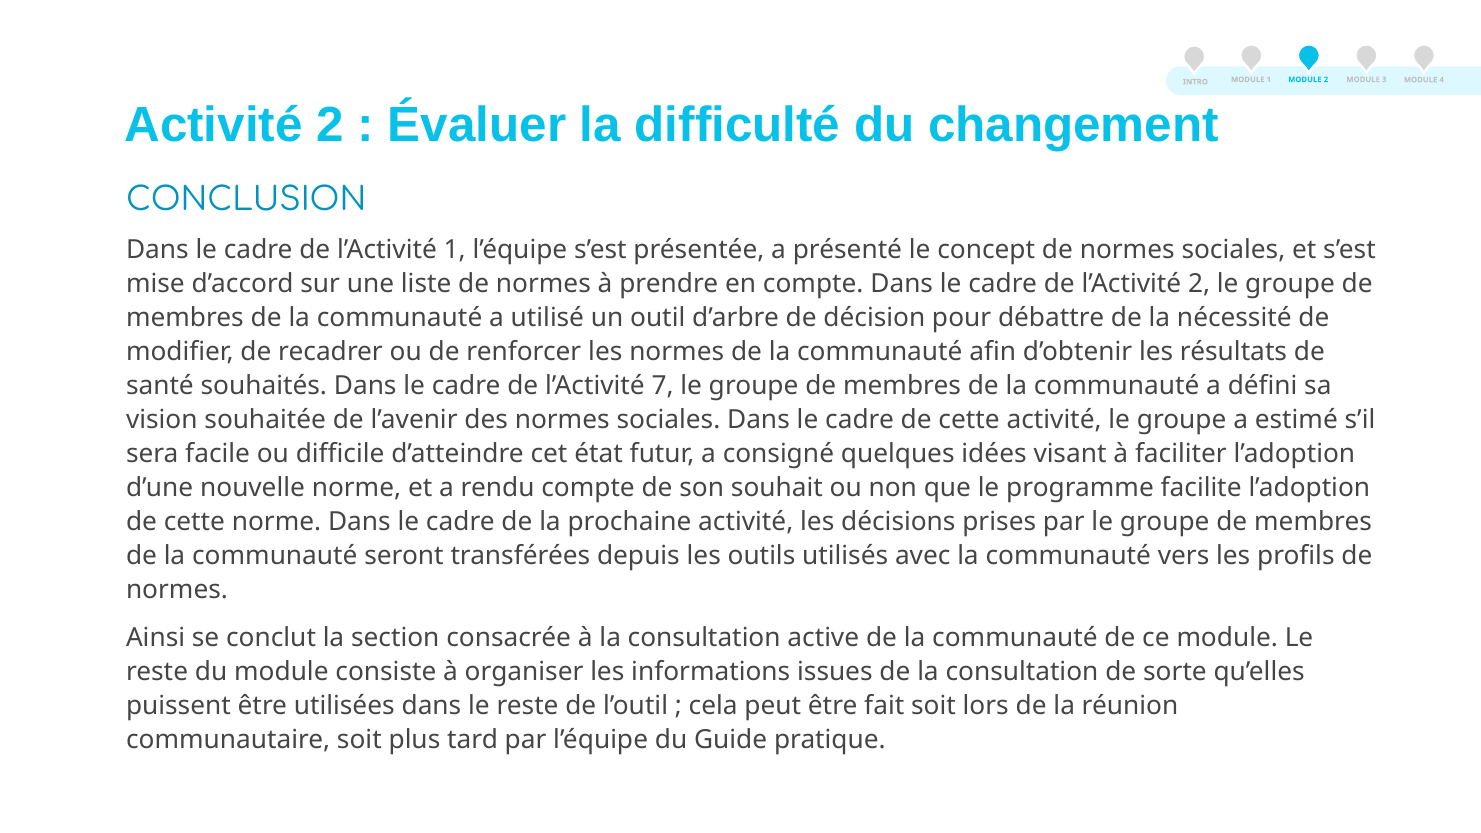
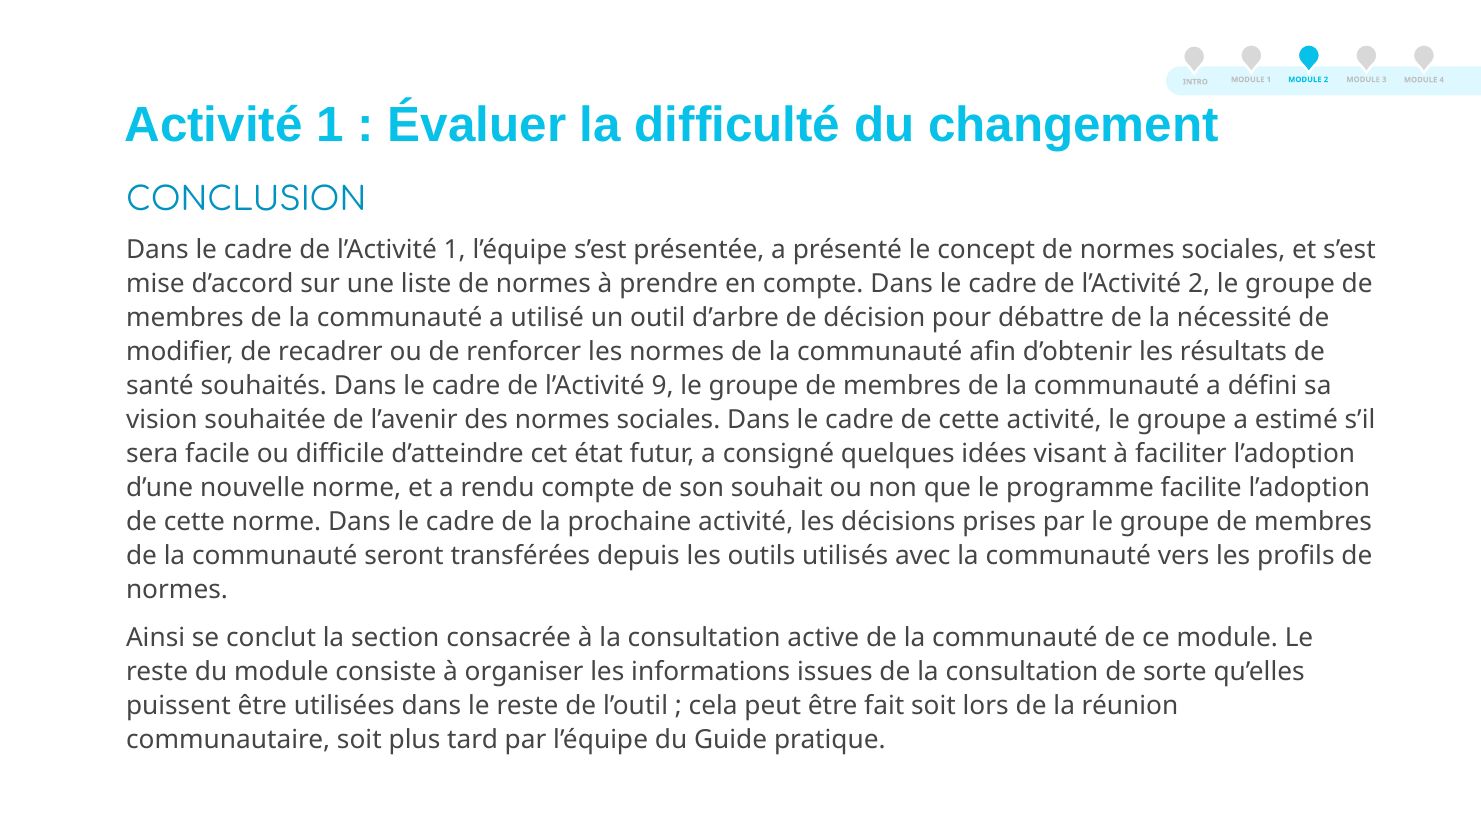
Activité 2: 2 -> 1
7: 7 -> 9
